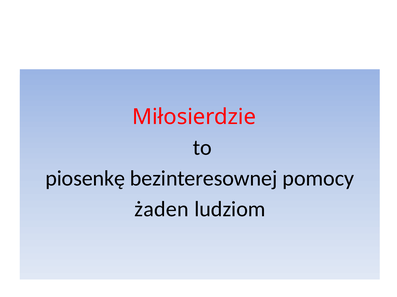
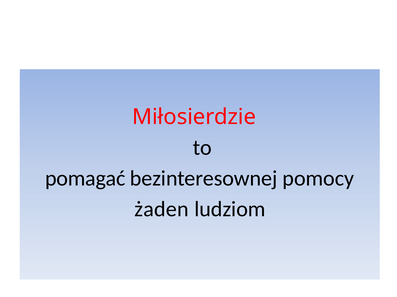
piosenkę: piosenkę -> pomagać
